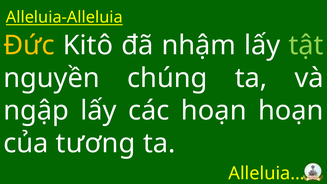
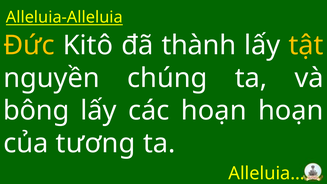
nhậm: nhậm -> thành
tật colour: light green -> yellow
ngập: ngập -> bông
